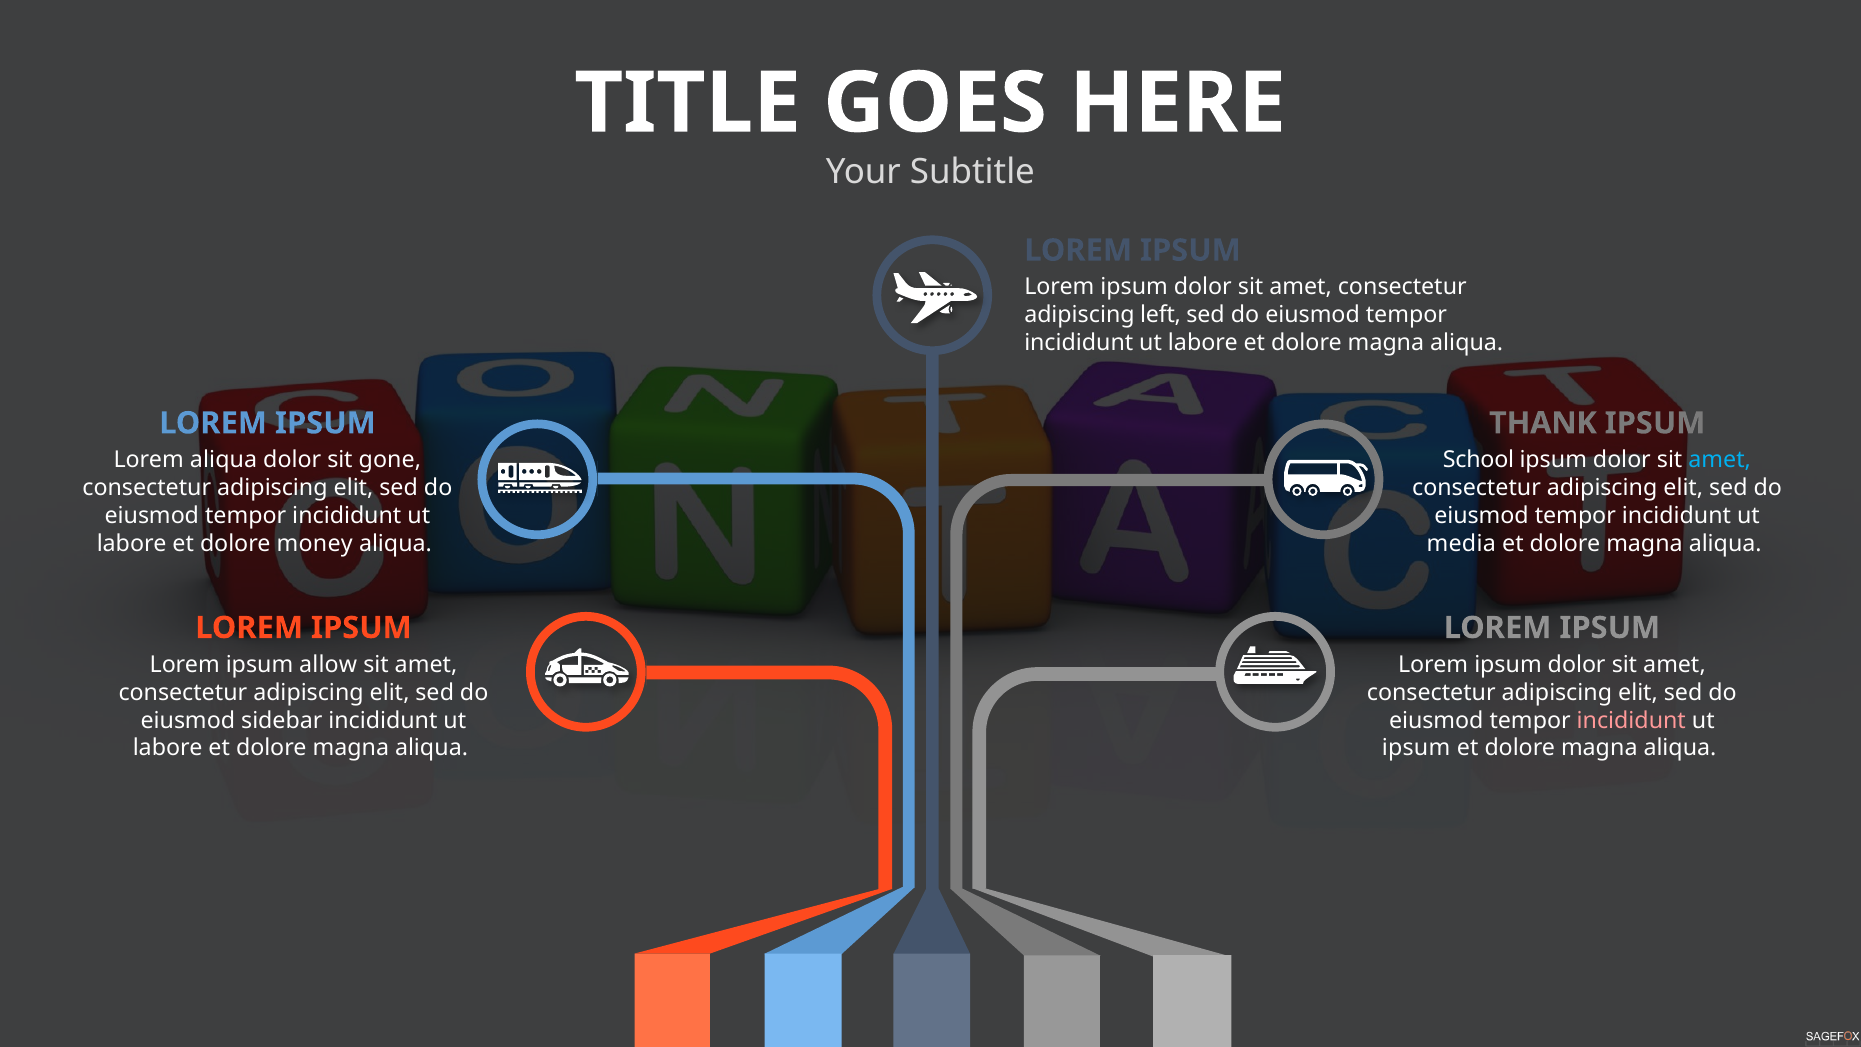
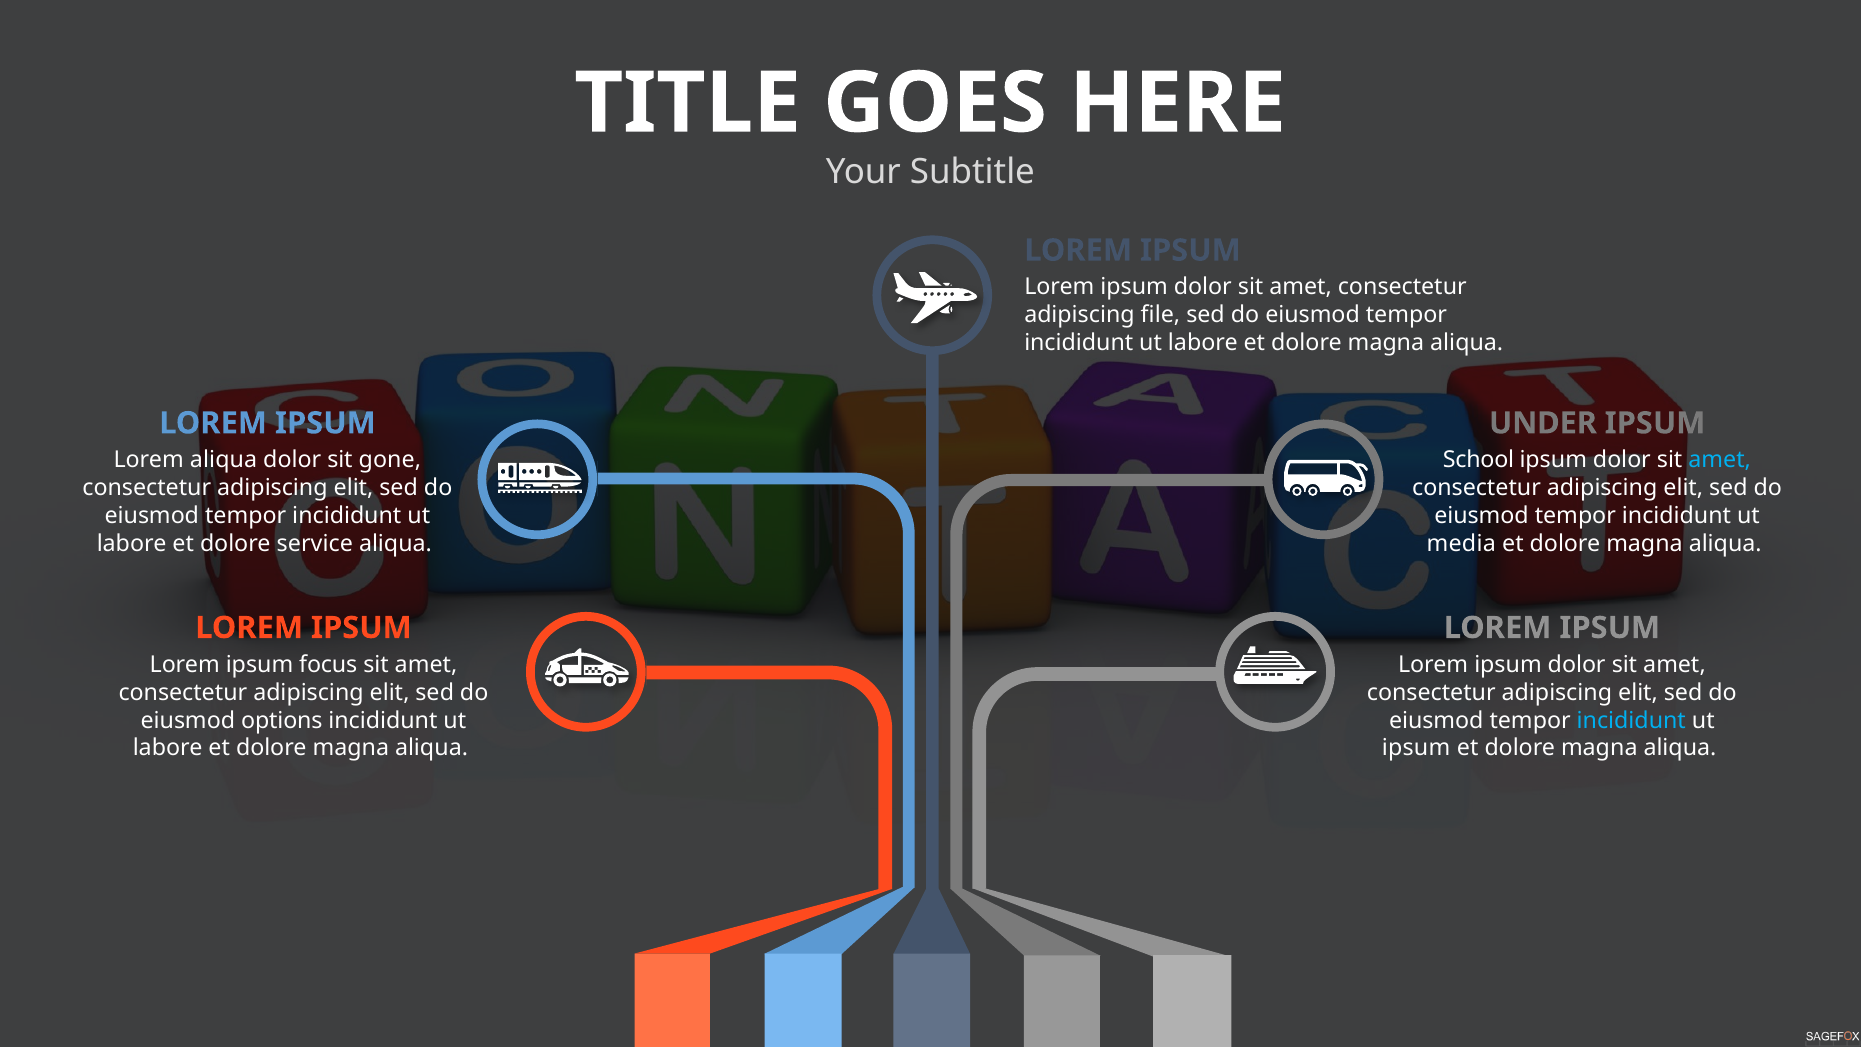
left: left -> file
THANK: THANK -> UNDER
money: money -> service
allow: allow -> focus
sidebar: sidebar -> options
incididunt at (1631, 720) colour: pink -> light blue
